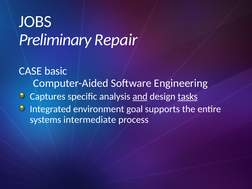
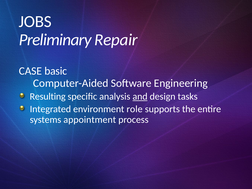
Captures: Captures -> Resulting
tasks underline: present -> none
goal: goal -> role
intermediate: intermediate -> appointment
